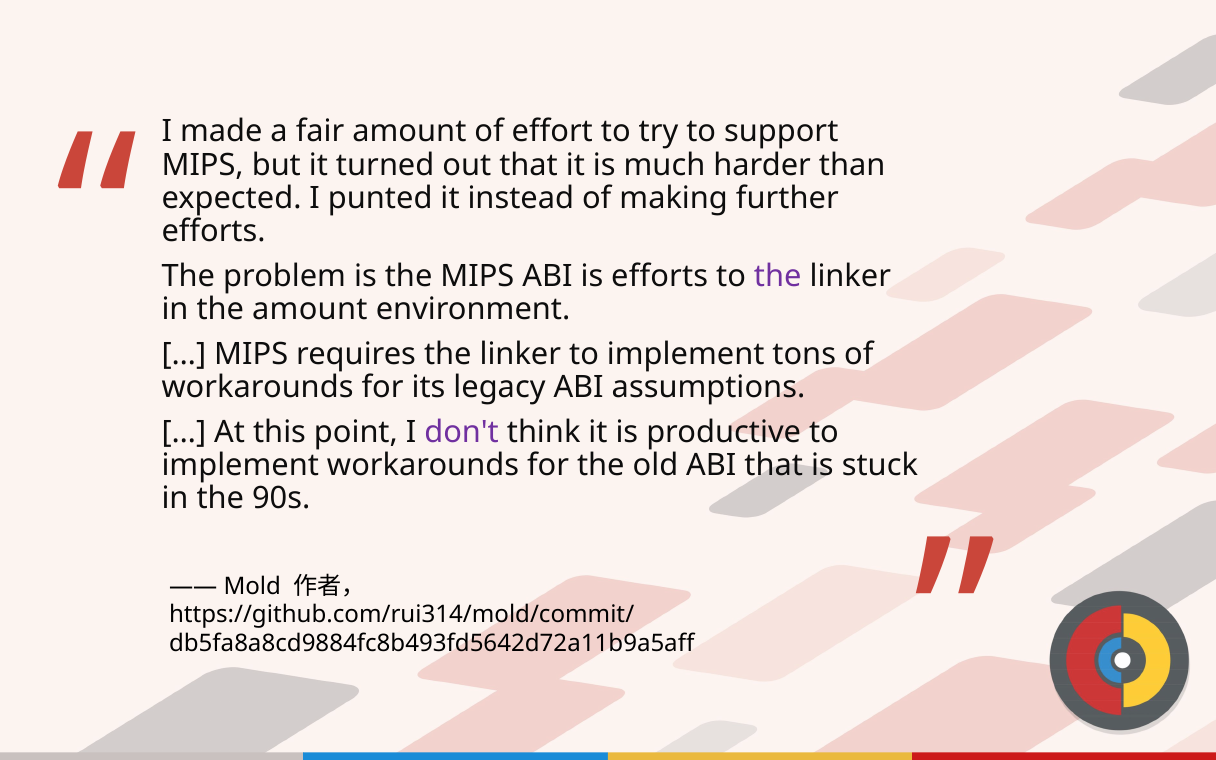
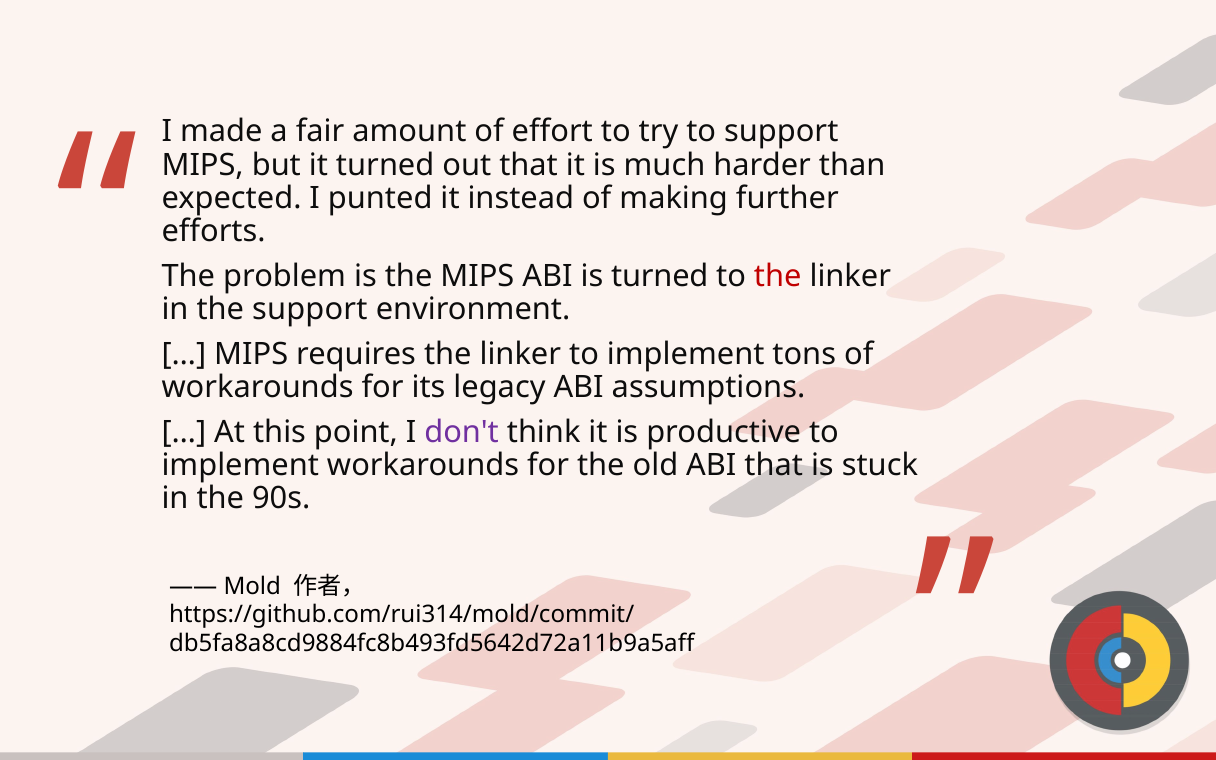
is efforts: efforts -> turned
the at (778, 276) colour: purple -> red
the amount: amount -> support
